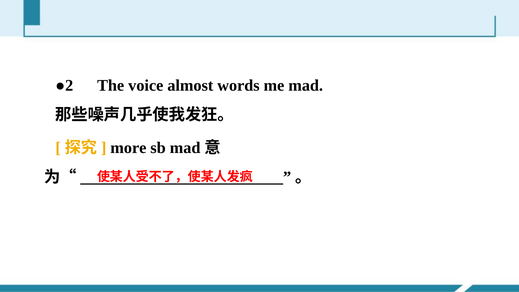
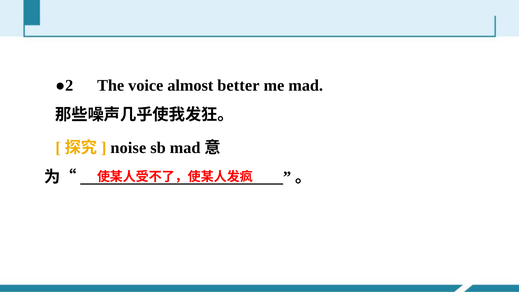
words: words -> better
more: more -> noise
